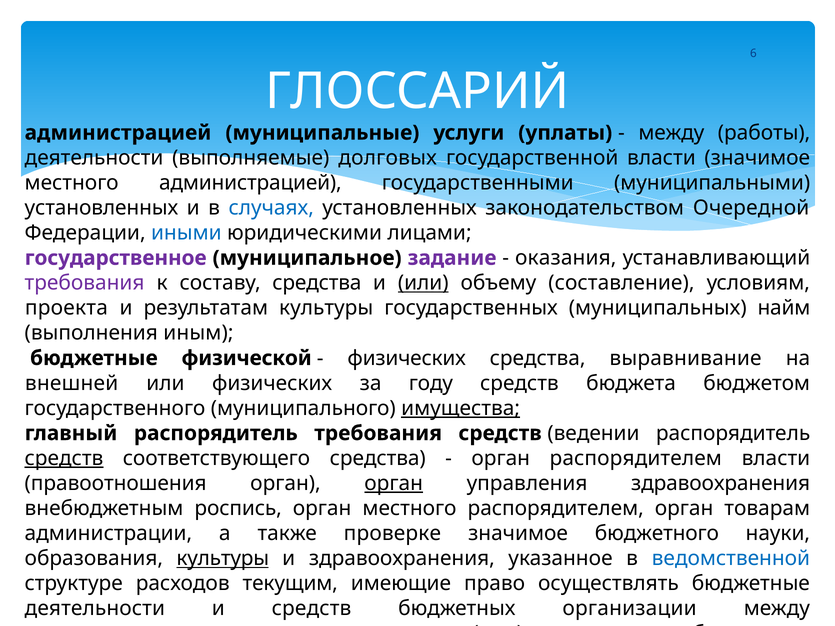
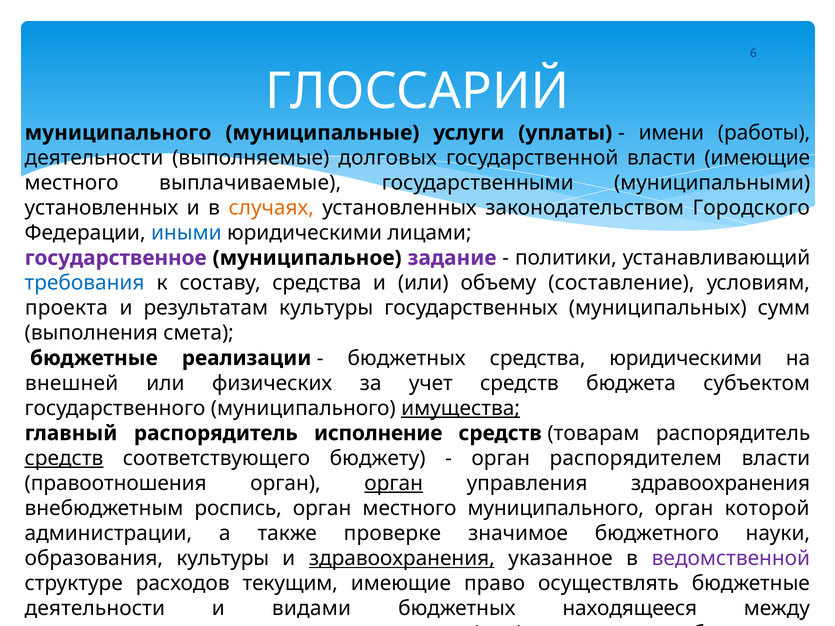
администрацией at (118, 133): администрацией -> муниципального
между at (671, 133): между -> имени
власти значимое: значимое -> имеющие
местного администрацией: администрацией -> выплачиваемые
случаях colour: blue -> orange
Очередной: Очередной -> Городского
оказания: оказания -> политики
требования at (85, 283) colour: purple -> blue
или at (423, 283) underline: present -> none
найм: найм -> сумм
иным: иным -> смета
физической: физической -> реализации
физических at (407, 358): физических -> бюджетных
средства выравнивание: выравнивание -> юридическими
году: году -> учет
бюджетом: бюджетом -> субъектом
распорядитель требования: требования -> исполнение
ведении: ведении -> товарам
соответствующего средства: средства -> бюджету
местного распорядителем: распорядителем -> муниципального
товарам: товарам -> которой
культуры at (223, 559) underline: present -> none
здравоохранения at (402, 559) underline: none -> present
ведомственной colour: blue -> purple
и средств: средств -> видами
организации: организации -> находящееся
